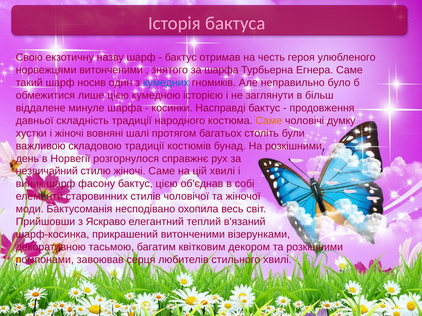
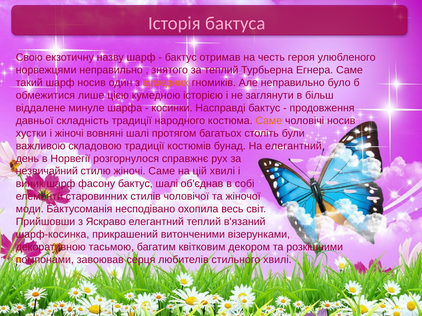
норвежцями витонченими: витонченими -> неправильно
за шарфа: шарфа -> теплий
кумедних colour: blue -> orange
чоловічі думку: думку -> носив
На розкішними: розкішними -> елегантний
бактус цією: цією -> шалі
